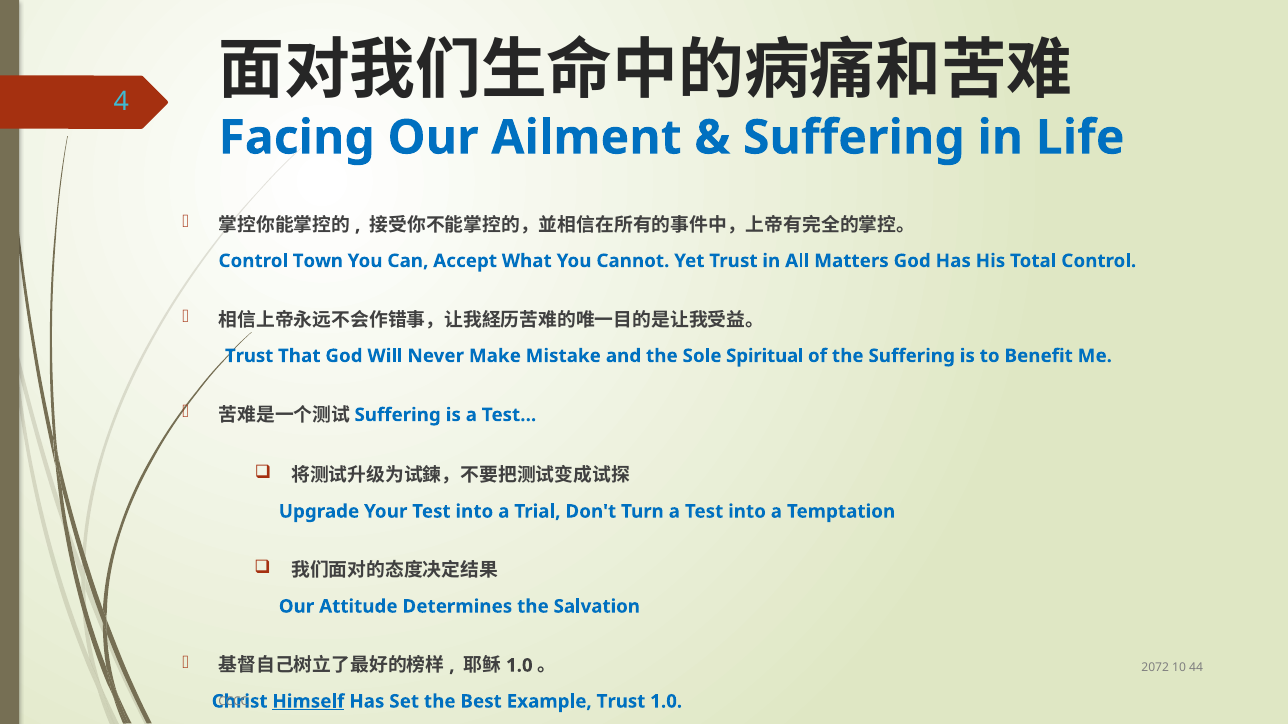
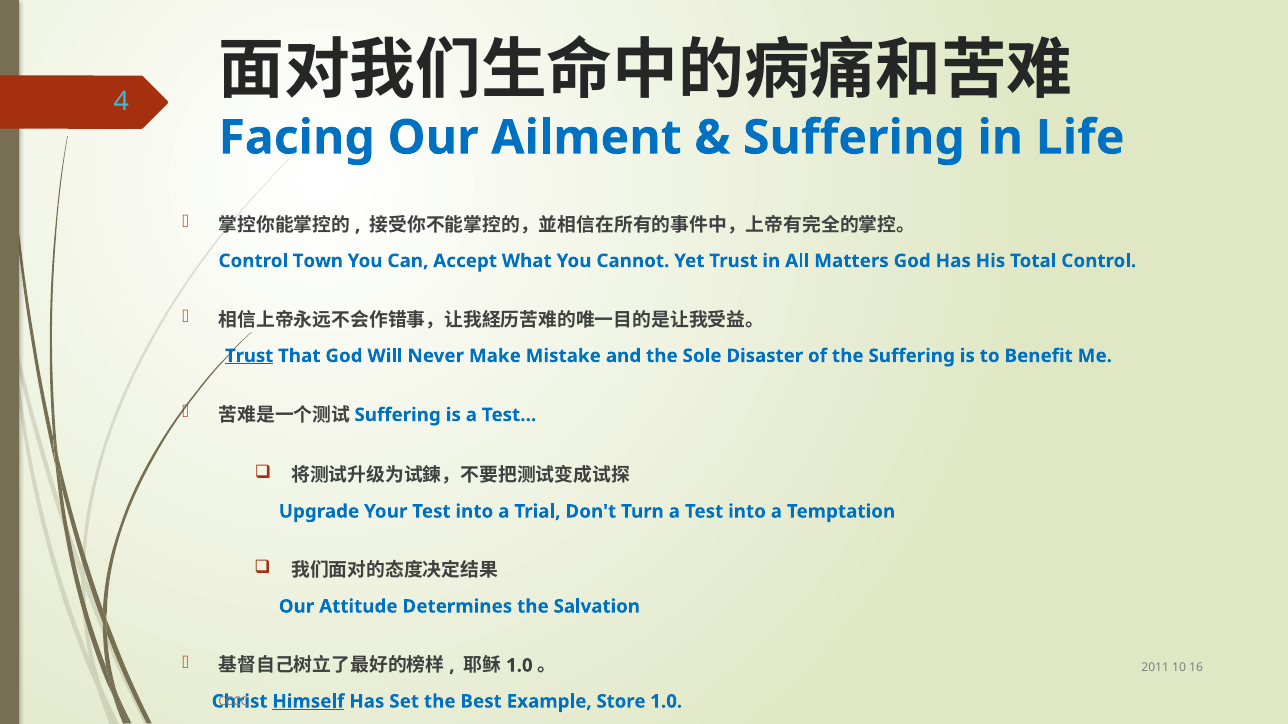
Trust at (249, 356) underline: none -> present
Spiritual: Spiritual -> Disaster
2072: 2072 -> 2011
44: 44 -> 16
Example Trust: Trust -> Store
